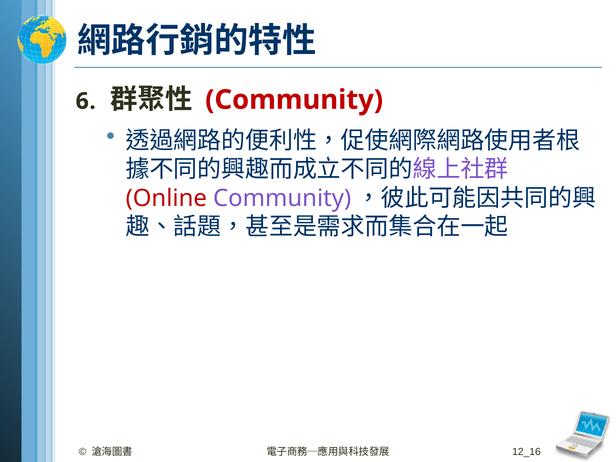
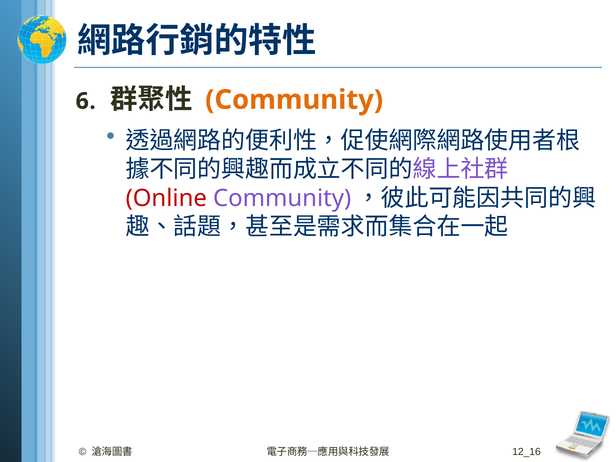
Community at (294, 100) colour: red -> orange
